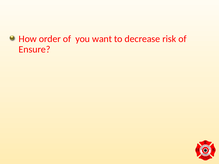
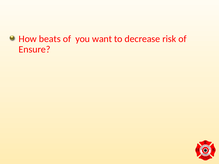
order: order -> beats
